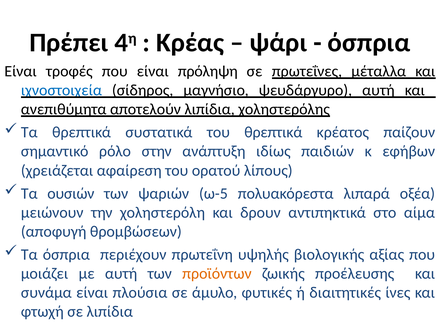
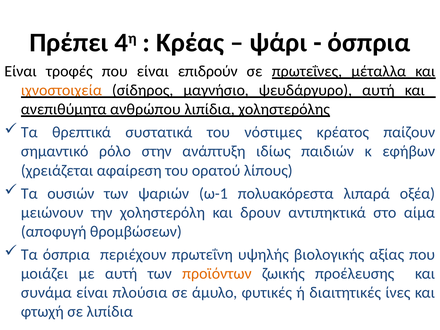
πρόληψη: πρόληψη -> επιδρούν
ιχνοστοιχεία colour: blue -> orange
αποτελούν: αποτελούν -> ανθρώπου
του θρεπτικά: θρεπτικά -> νόστιμες
ω-5: ω-5 -> ω-1
